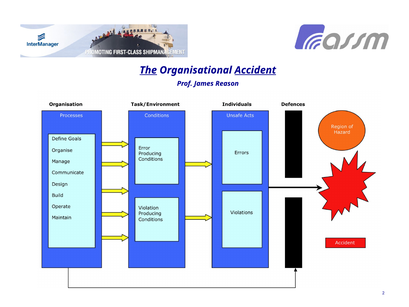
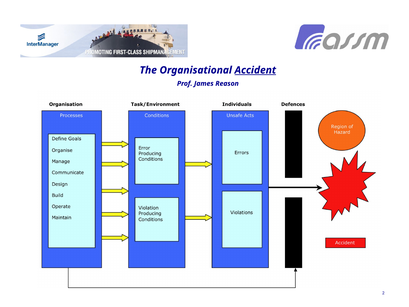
The underline: present -> none
